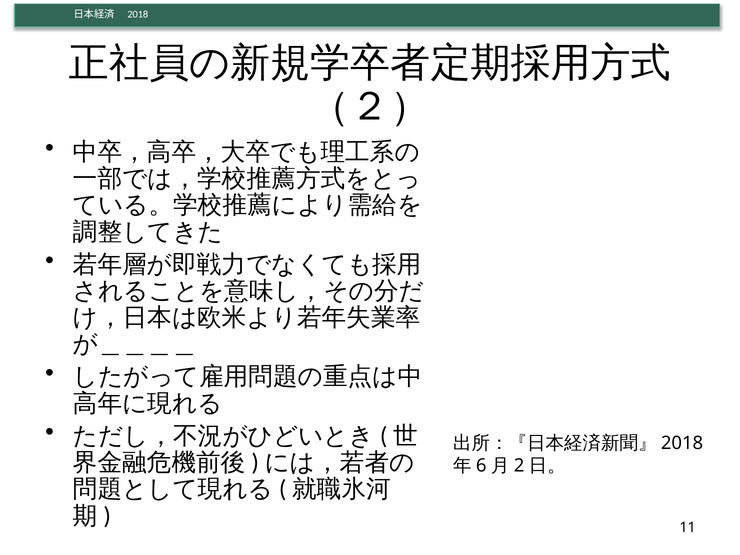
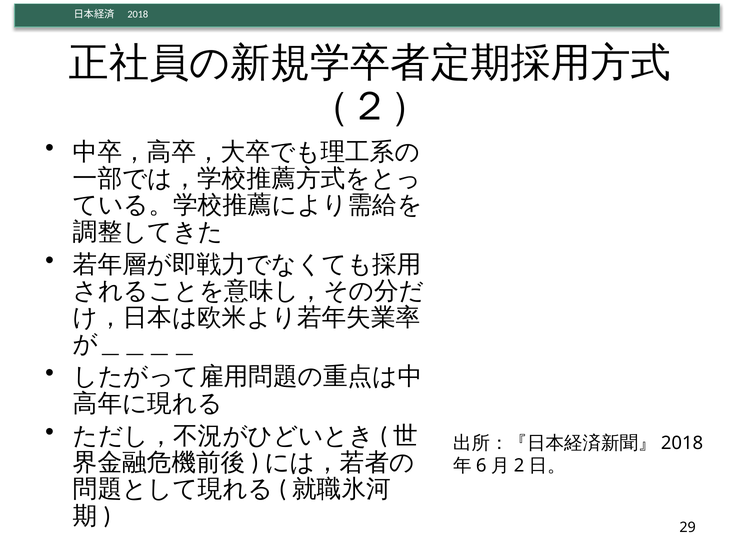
11: 11 -> 29
